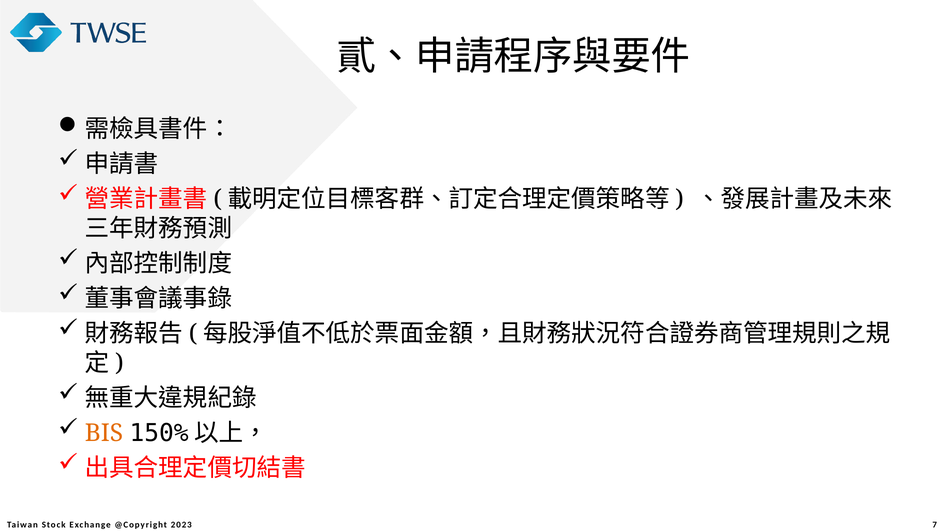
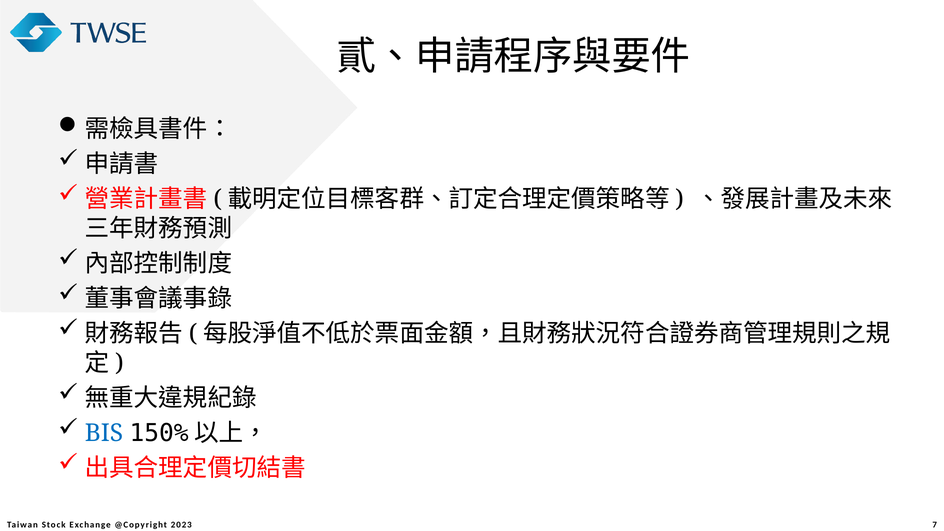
BIS colour: orange -> blue
